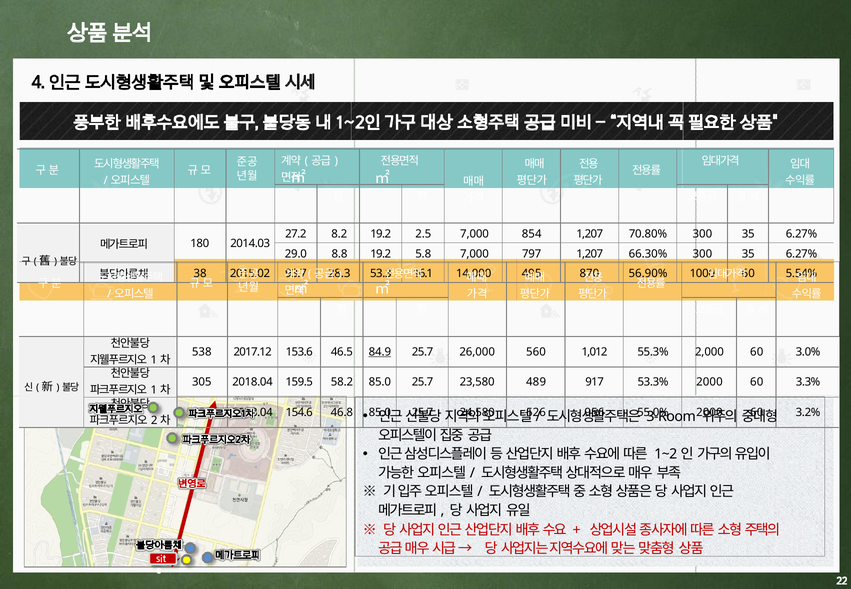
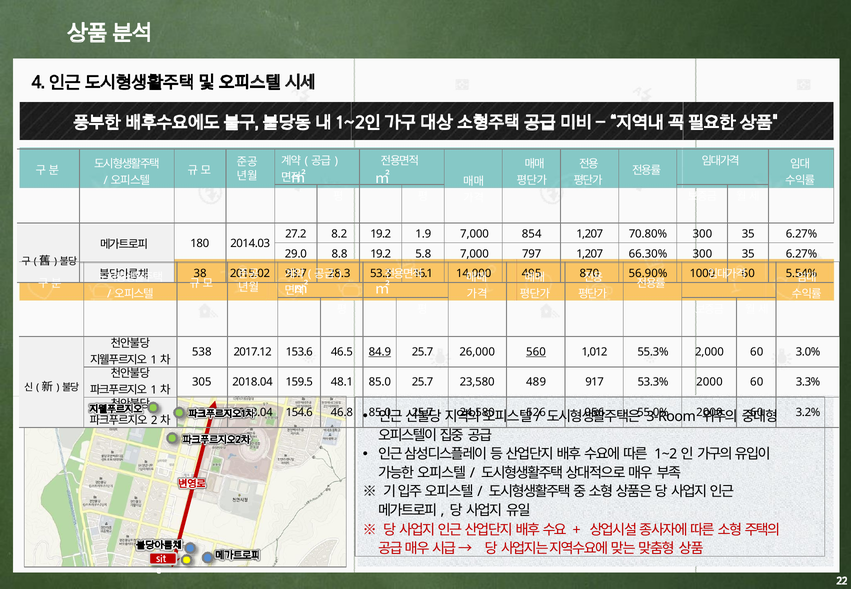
2.5: 2.5 -> 1.9
560 underline: none -> present
58.2: 58.2 -> 48.1
